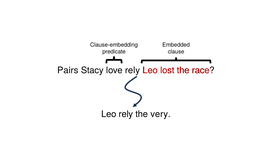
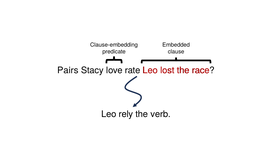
love rely: rely -> rate
very: very -> verb
